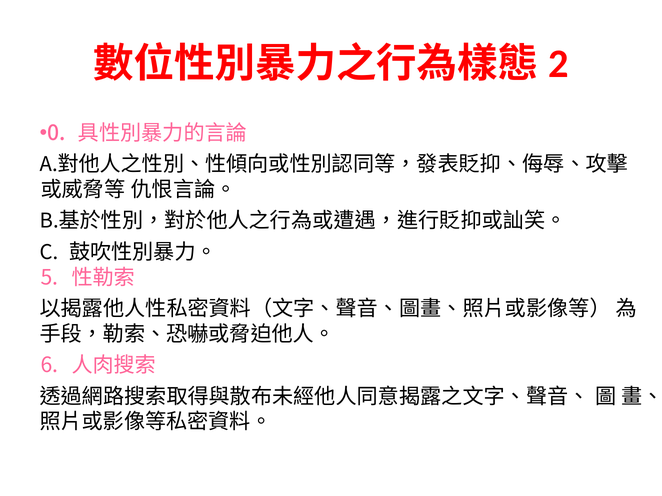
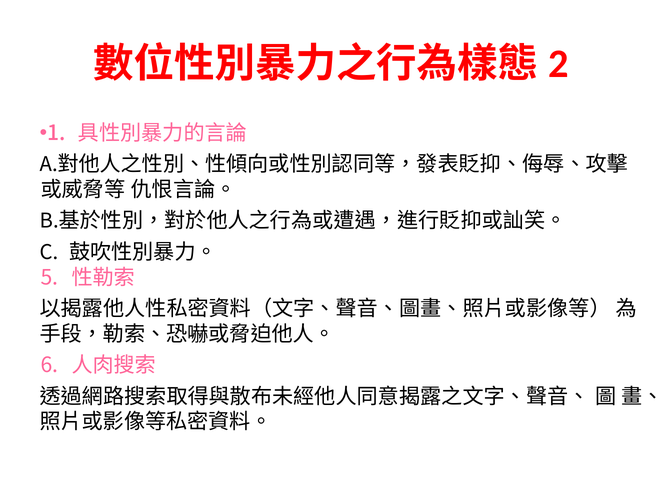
0: 0 -> 1
